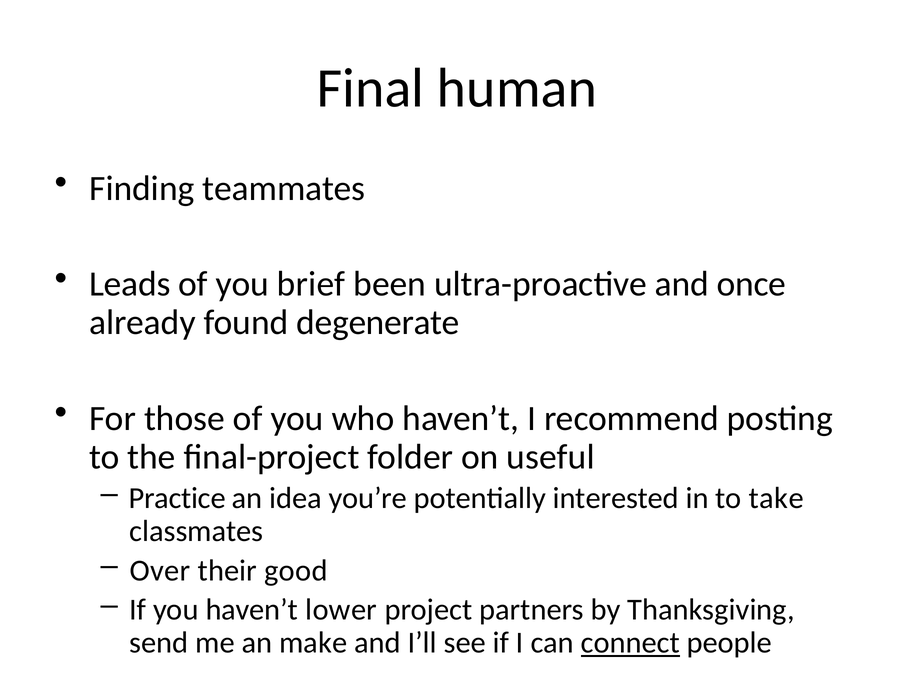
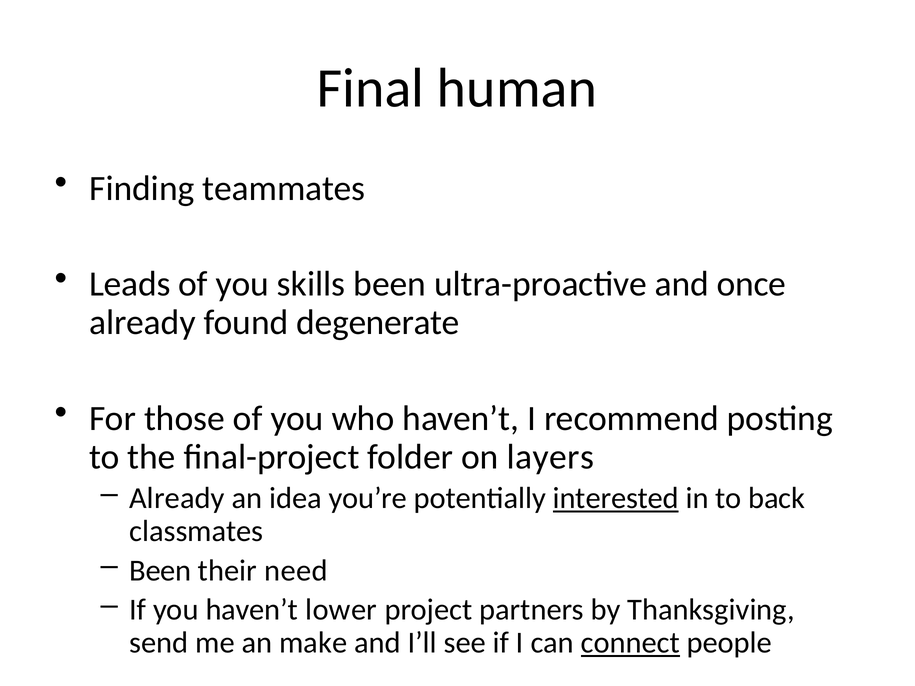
brief: brief -> skills
useful: useful -> layers
Practice at (177, 498): Practice -> Already
interested underline: none -> present
take: take -> back
Over at (160, 571): Over -> Been
good: good -> need
